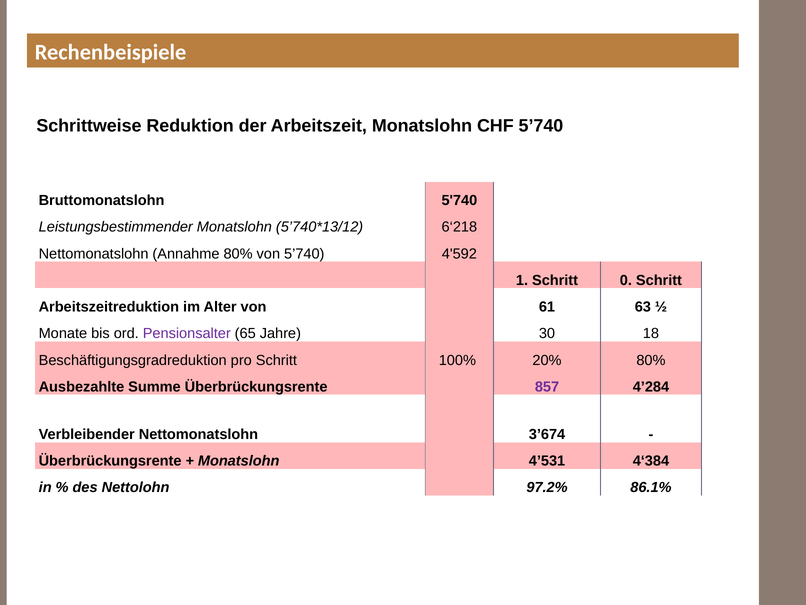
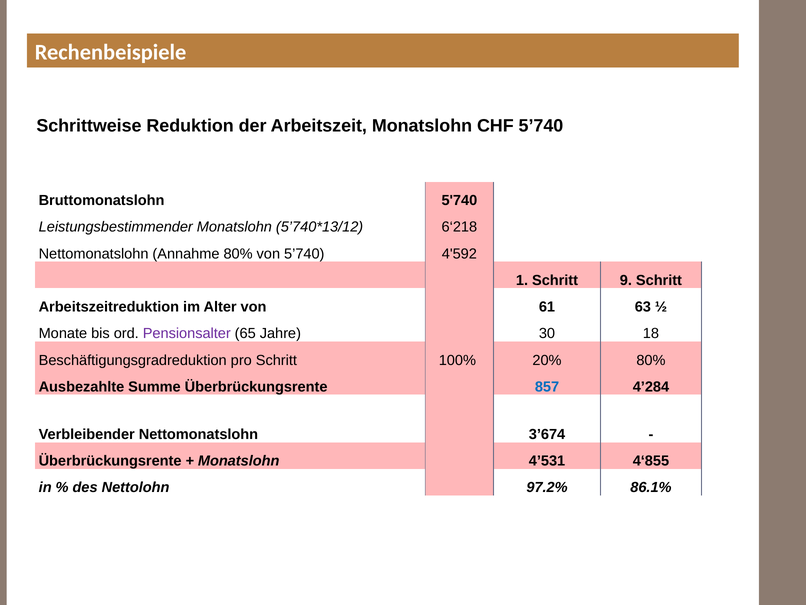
0: 0 -> 9
857 colour: purple -> blue
4‘384: 4‘384 -> 4‘855
